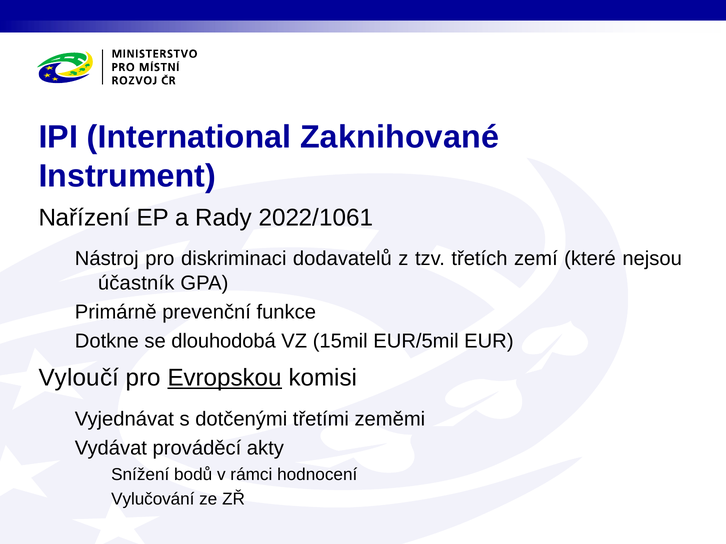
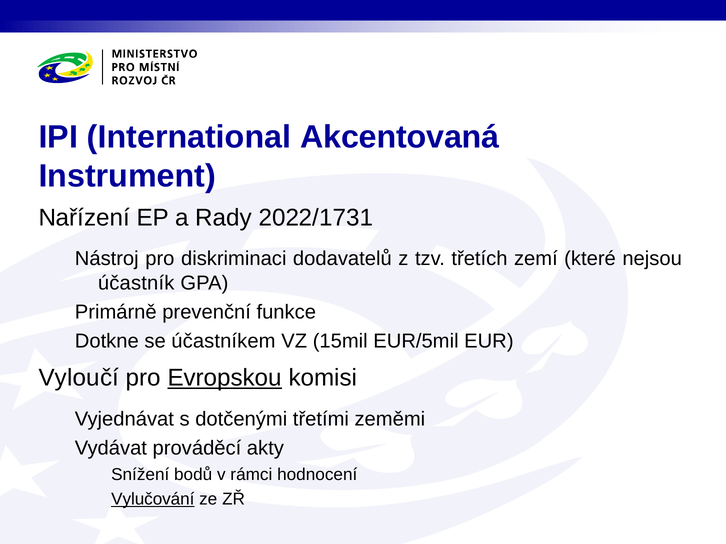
Zaknihované: Zaknihované -> Akcentovaná
2022/1061: 2022/1061 -> 2022/1731
dlouhodobá: dlouhodobá -> účastníkem
Vylučování underline: none -> present
